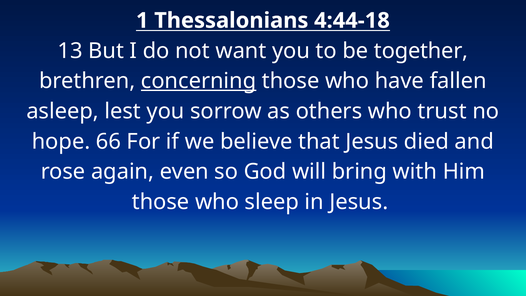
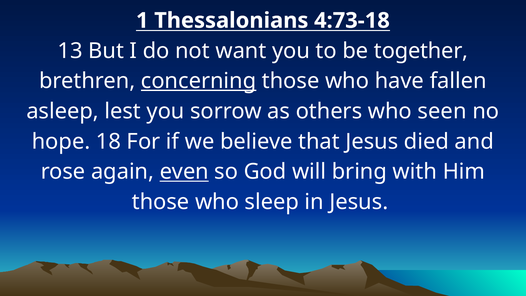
4:44-18: 4:44-18 -> 4:73-18
trust: trust -> seen
66: 66 -> 18
even underline: none -> present
